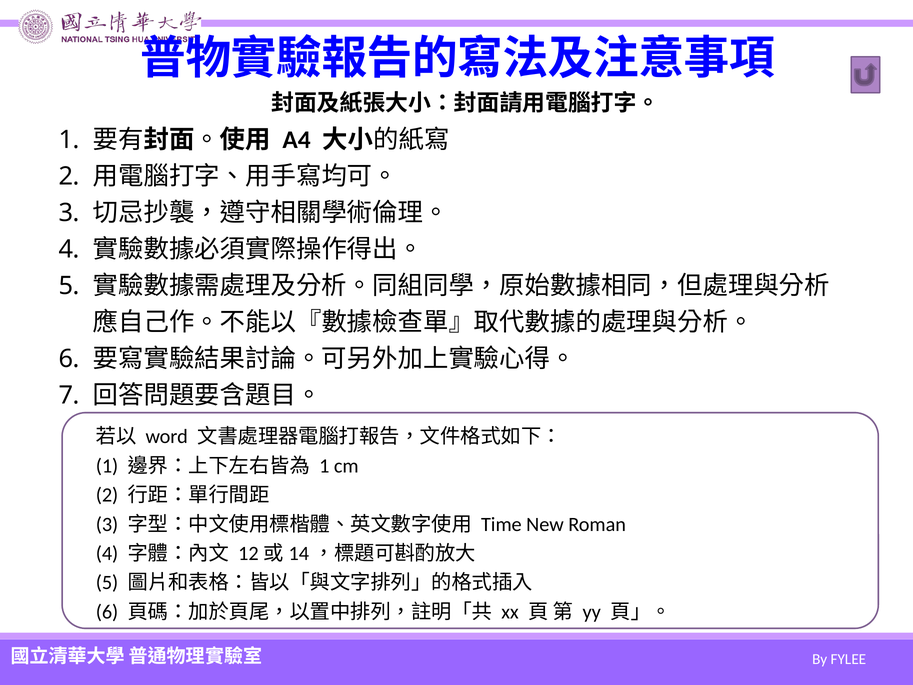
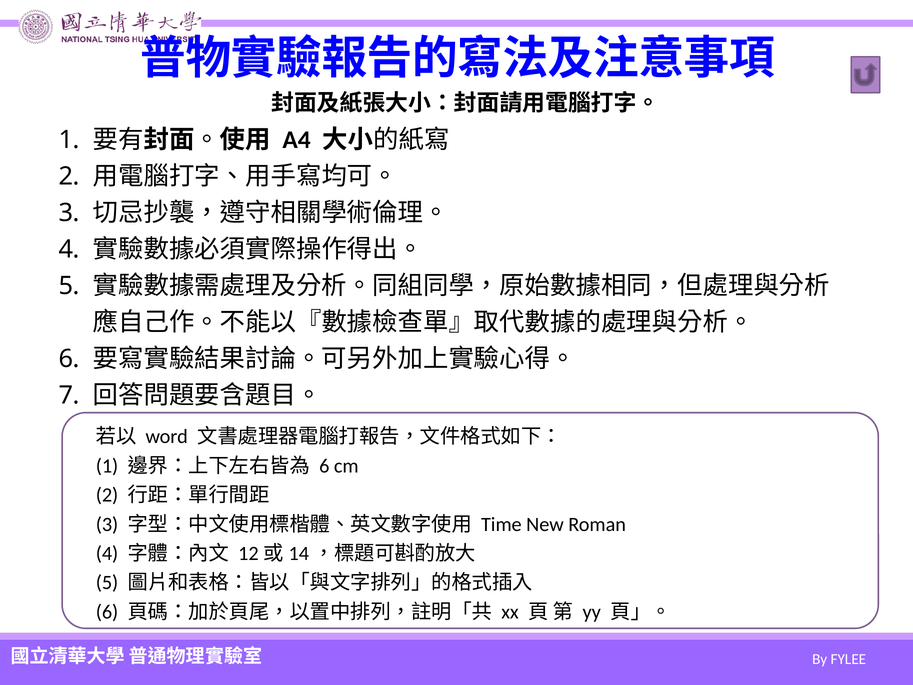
1 at (324, 466): 1 -> 6
